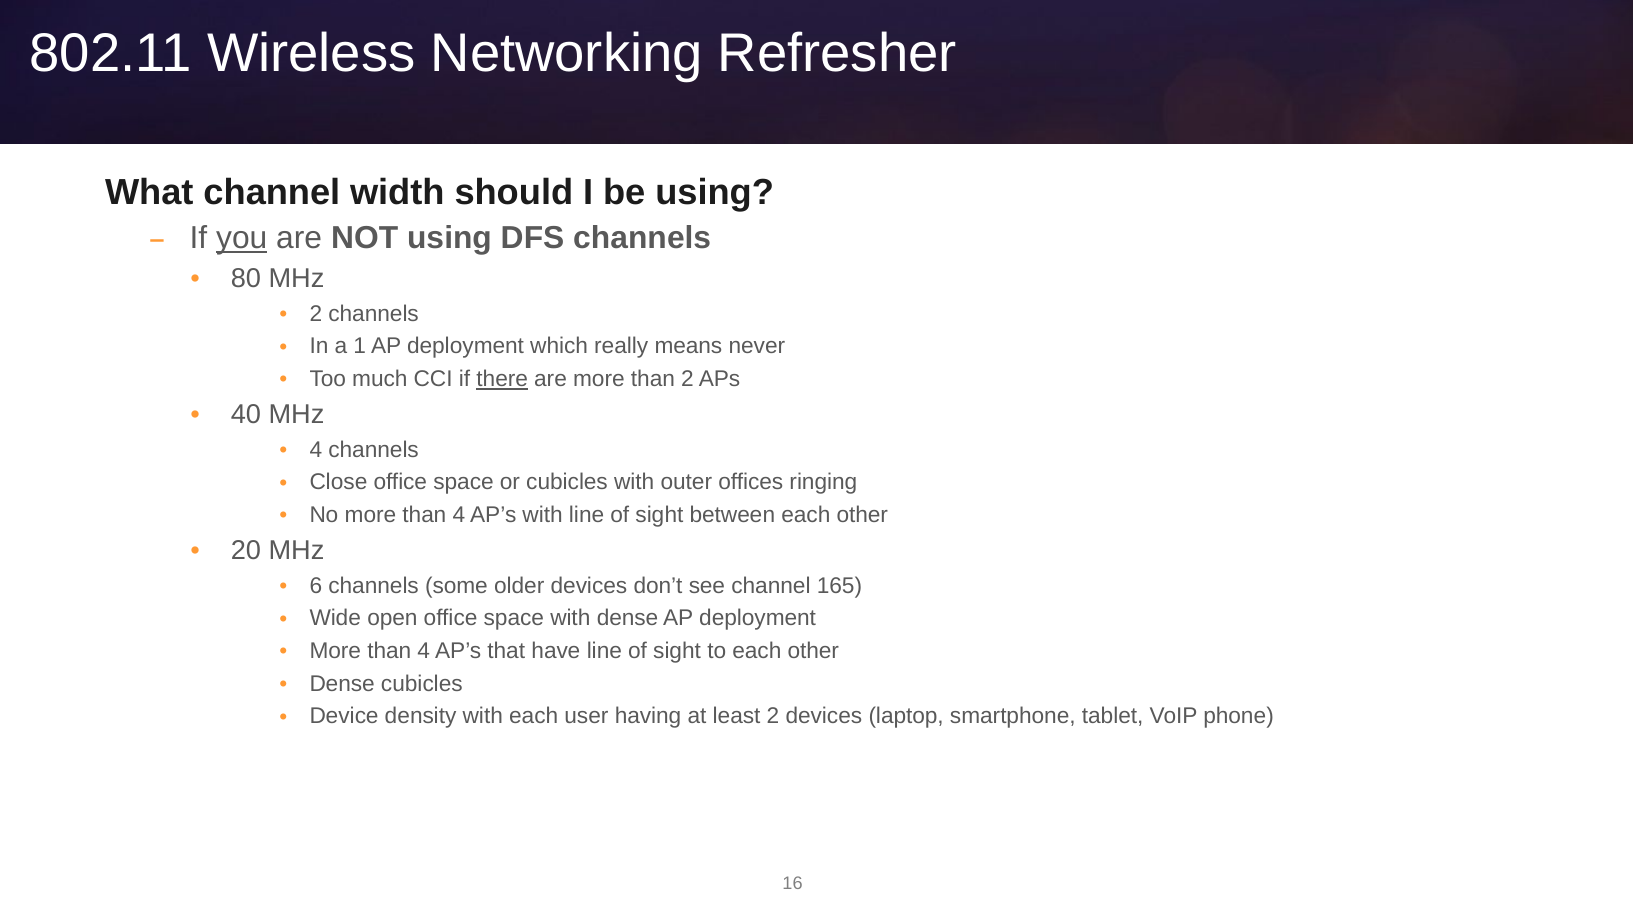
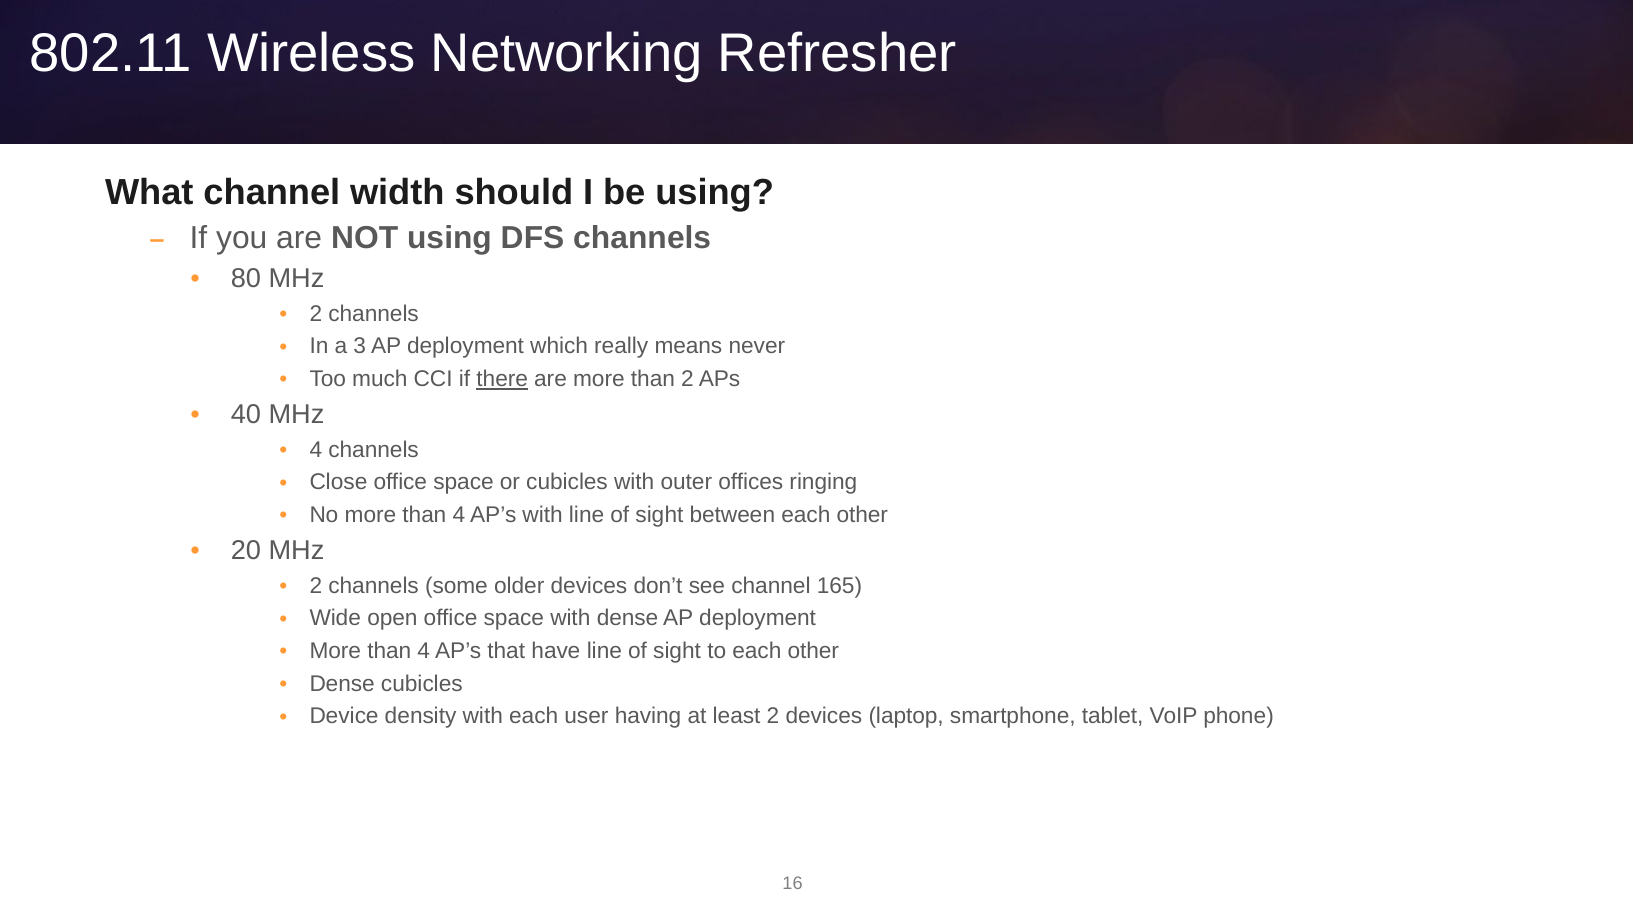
you underline: present -> none
1: 1 -> 3
6 at (316, 586): 6 -> 2
